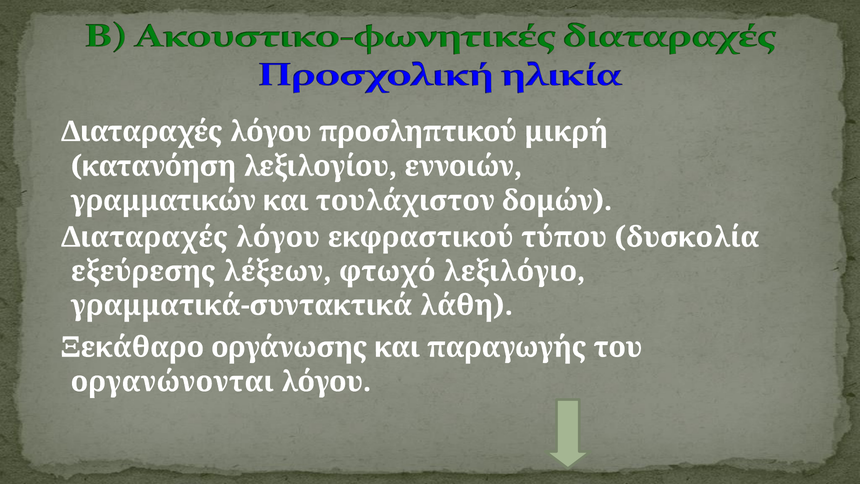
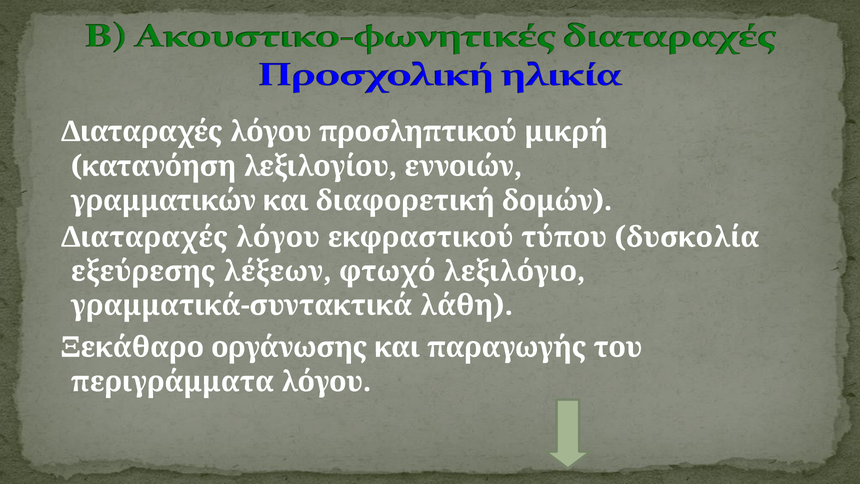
τουλάχιστον: τουλάχιστον -> διαφορετική
οργανώνονται: οργανώνονται -> περιγράμματα
